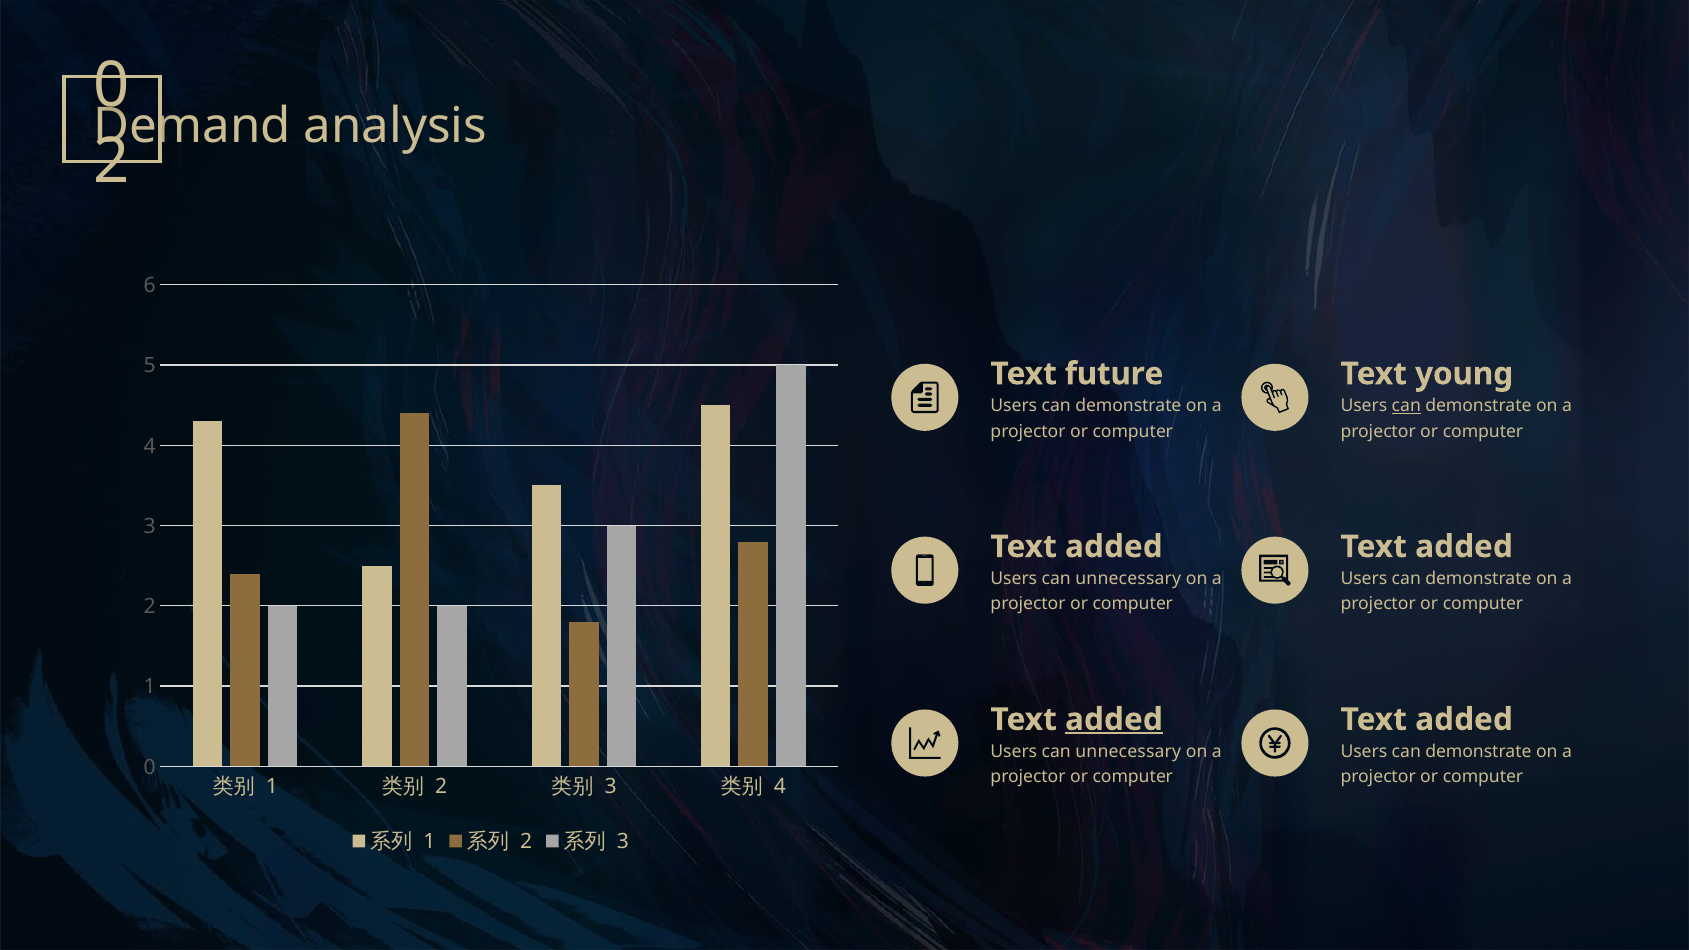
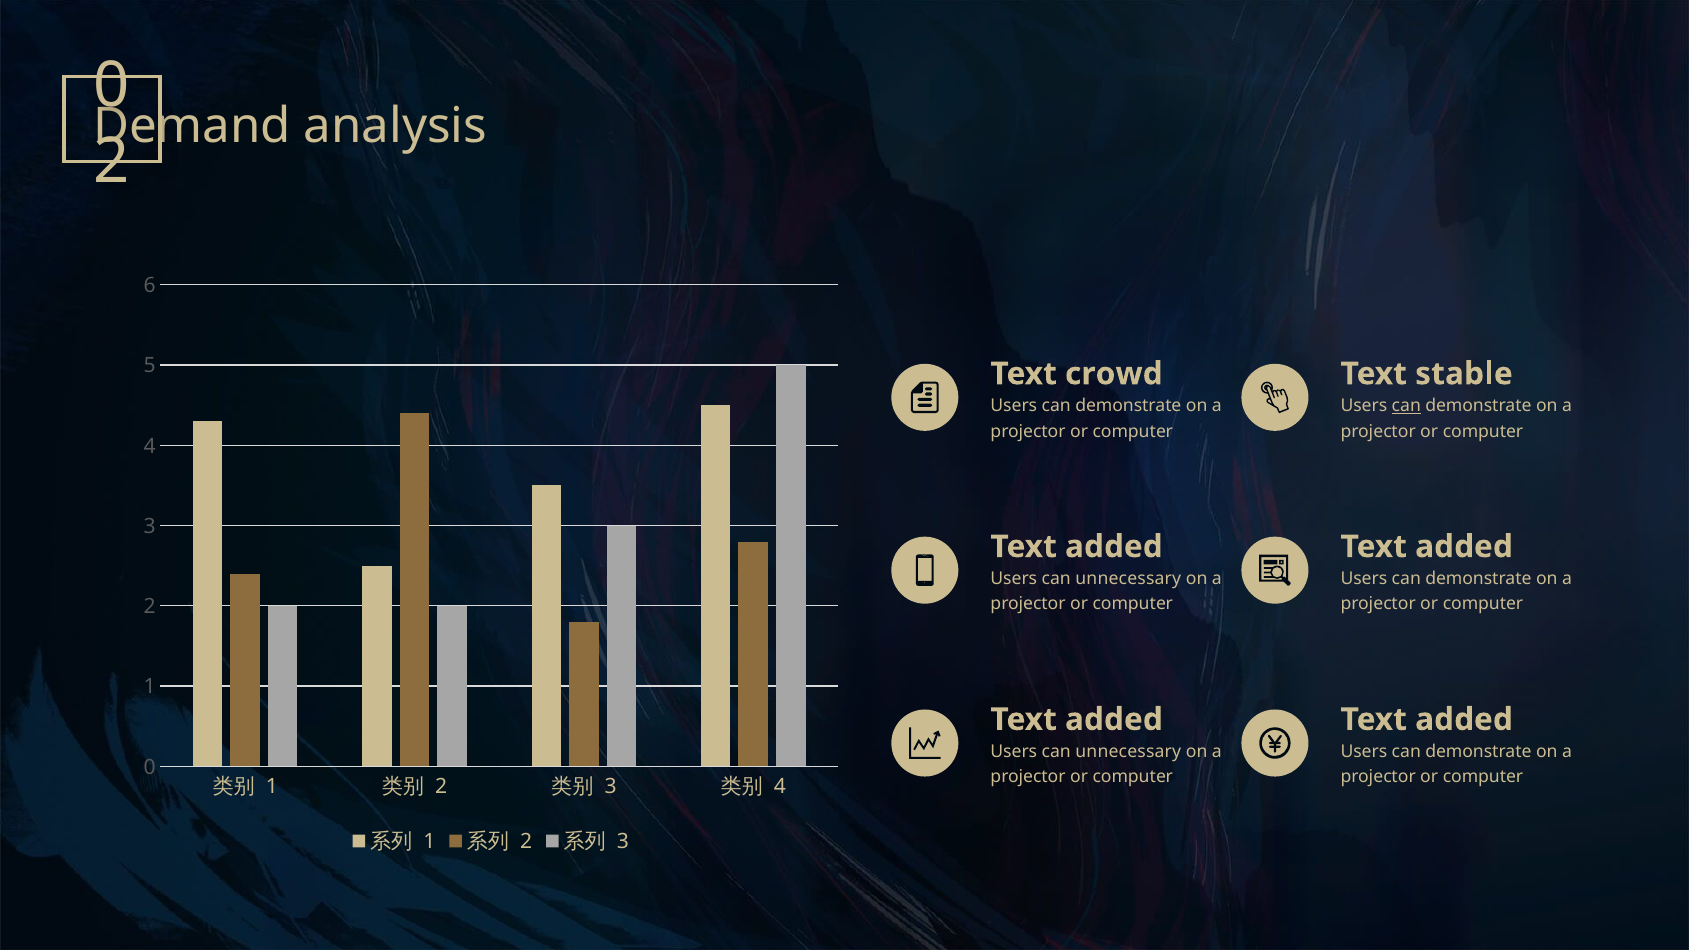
future: future -> crowd
young: young -> stable
added at (1114, 720) underline: present -> none
